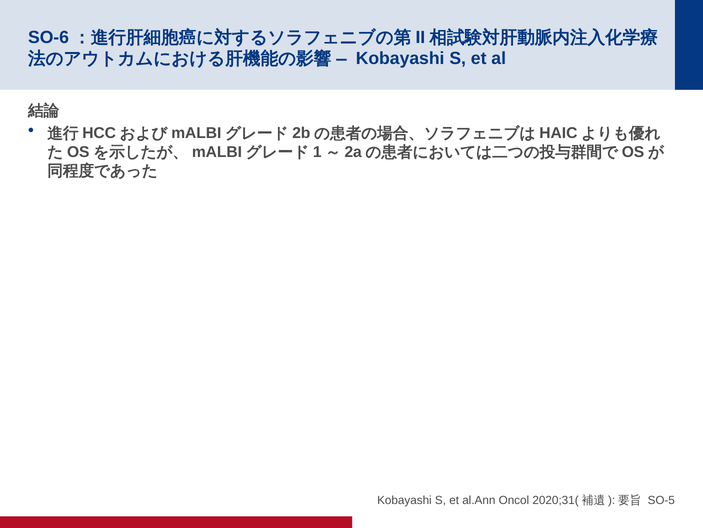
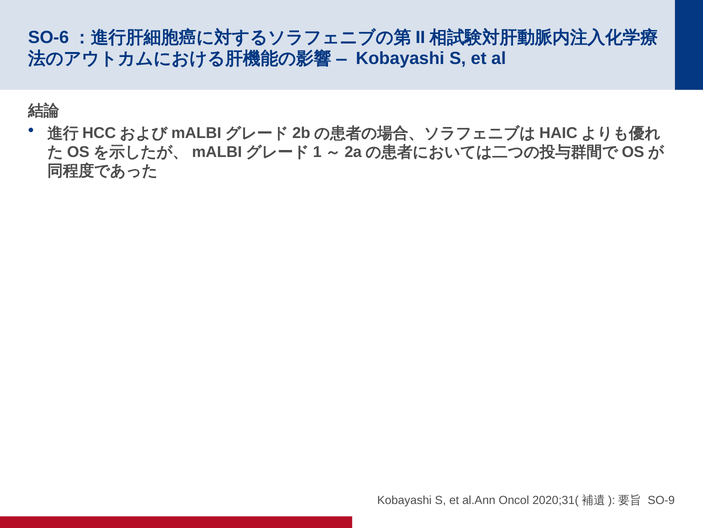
SO-5: SO-5 -> SO-9
